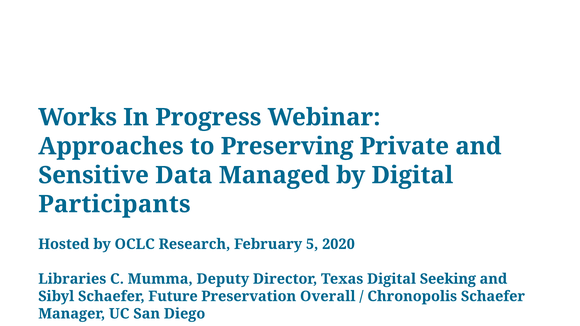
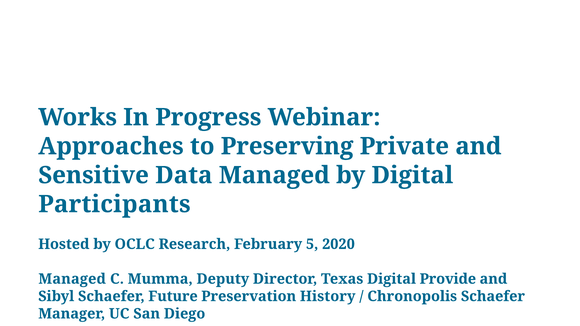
Libraries at (72, 279): Libraries -> Managed
Seeking: Seeking -> Provide
Overall: Overall -> History
